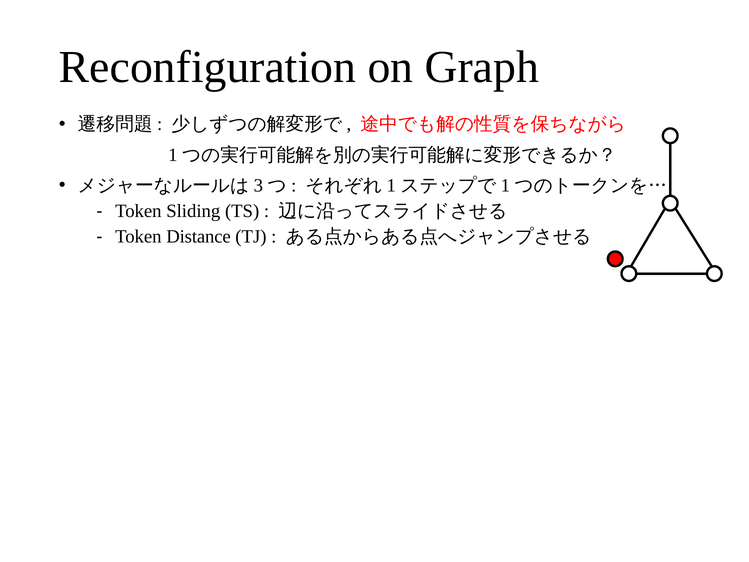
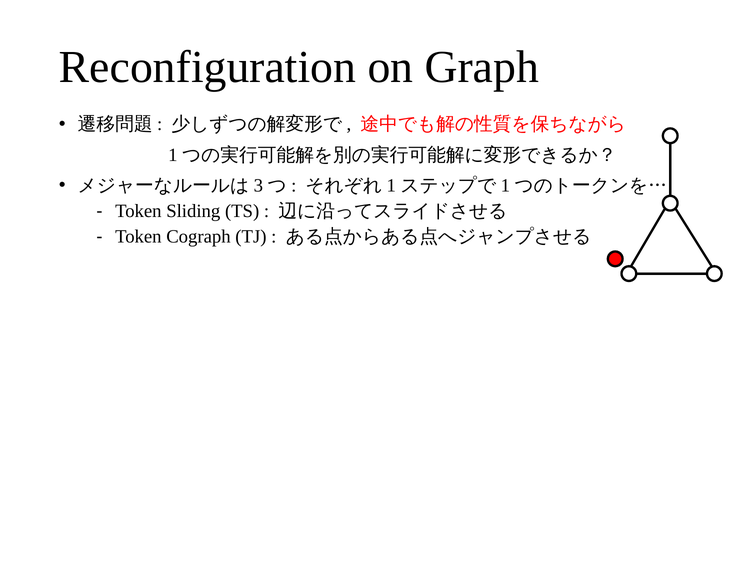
Distance: Distance -> Cograph
